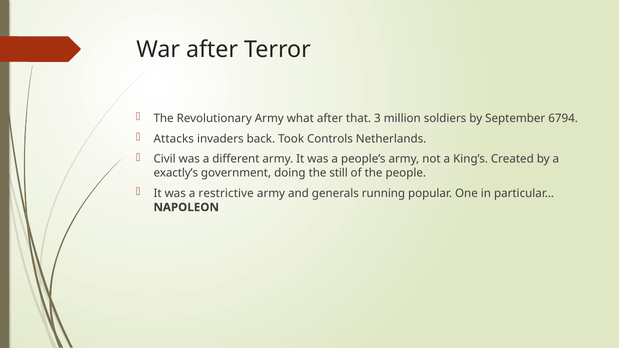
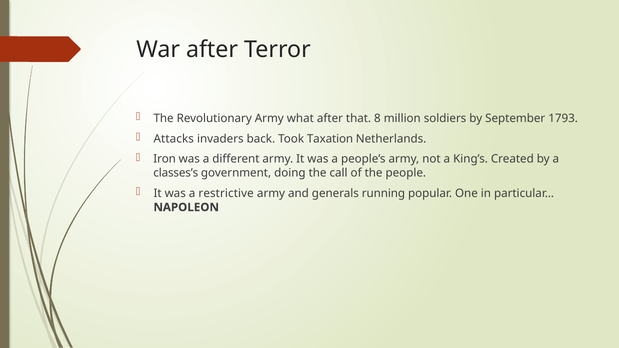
3: 3 -> 8
6794: 6794 -> 1793
Controls: Controls -> Taxation
Civil: Civil -> Iron
exactly’s: exactly’s -> classes’s
still: still -> call
